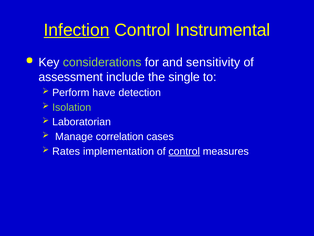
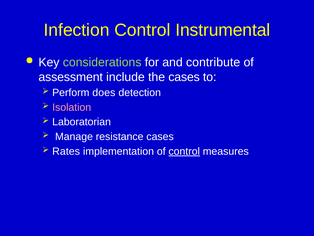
Infection underline: present -> none
sensitivity: sensitivity -> contribute
the single: single -> cases
have: have -> does
Isolation colour: light green -> pink
correlation: correlation -> resistance
